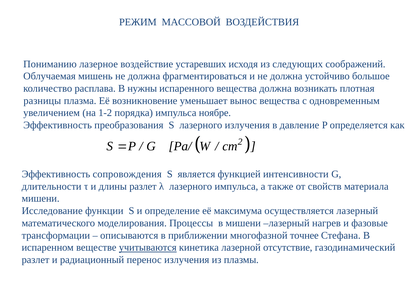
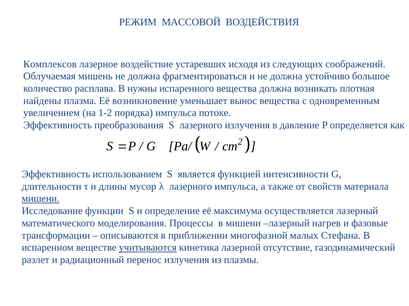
Пониманию: Пониманию -> Комплексов
разницы: разницы -> найдены
ноябре: ноябре -> потоке
сопровождения: сопровождения -> использованием
длины разлет: разлет -> мусор
мишени at (41, 199) underline: none -> present
точнее: точнее -> малых
